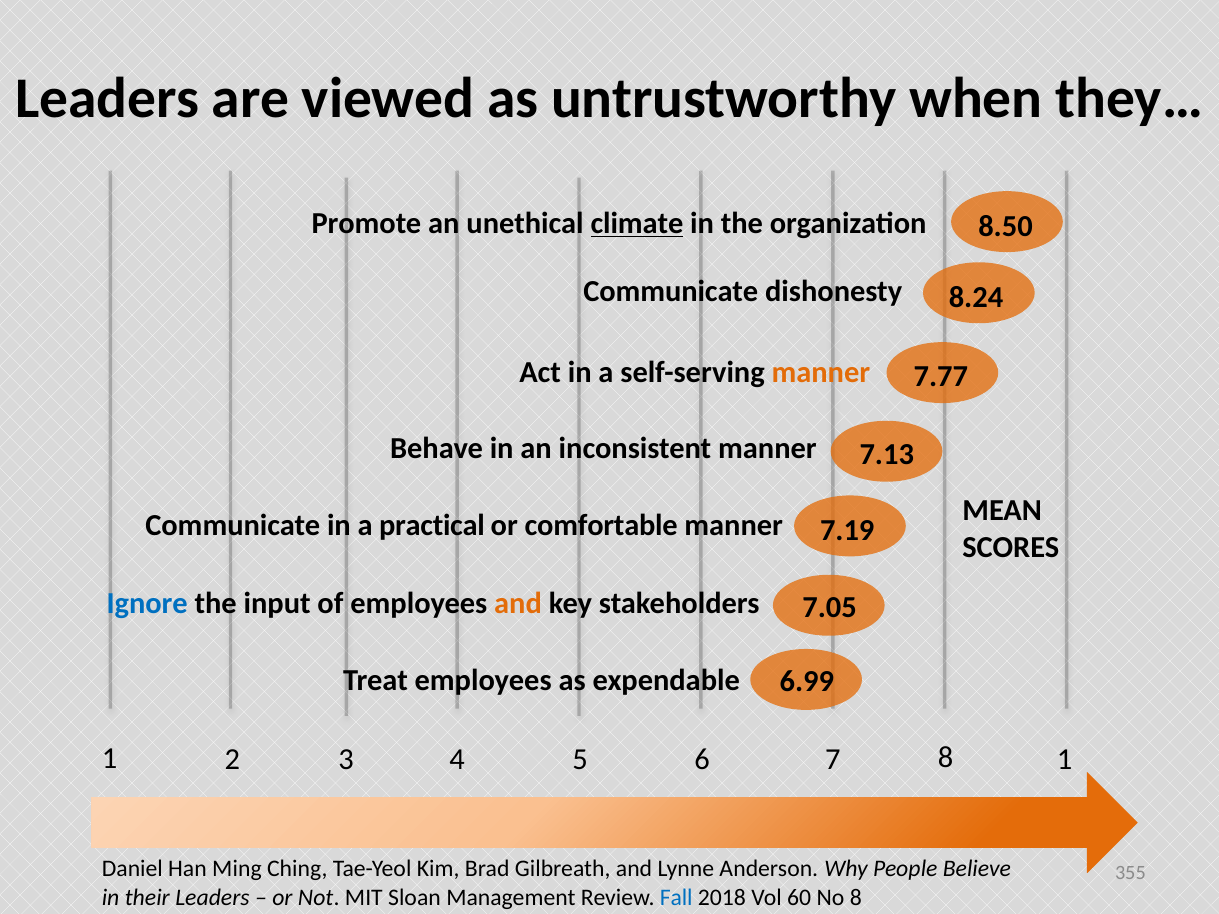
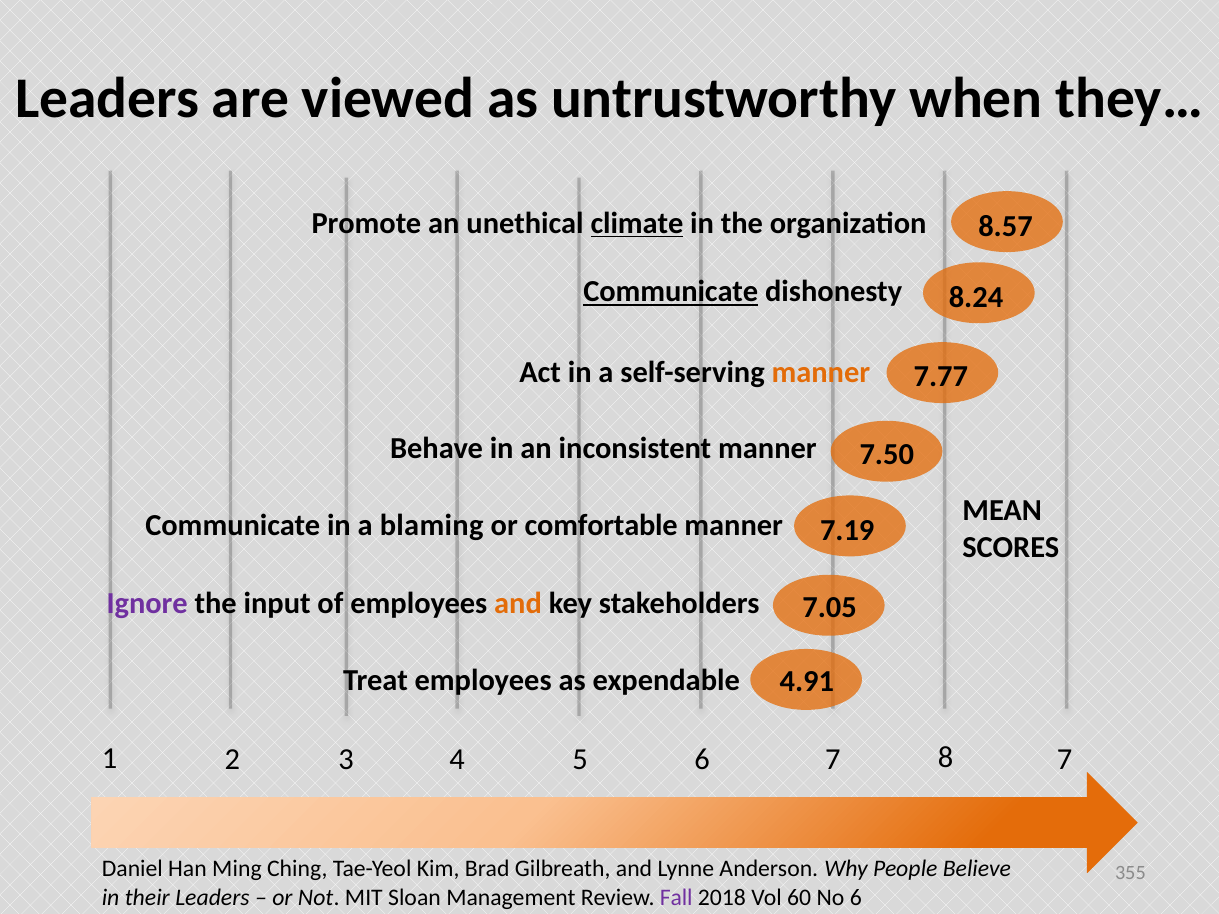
8.50: 8.50 -> 8.57
Communicate at (671, 292) underline: none -> present
7.13: 7.13 -> 7.50
practical: practical -> blaming
Ignore colour: blue -> purple
6.99: 6.99 -> 4.91
4 1: 1 -> 7
Fall colour: blue -> purple
No 8: 8 -> 6
